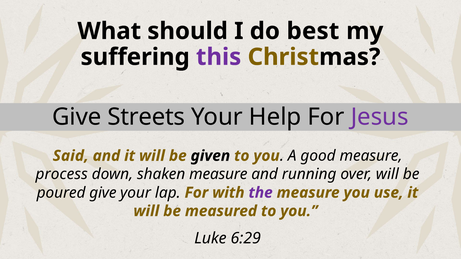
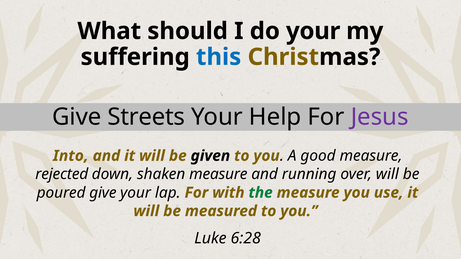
do best: best -> your
this colour: purple -> blue
Said: Said -> Into
process: process -> rejected
the colour: purple -> green
6:29: 6:29 -> 6:28
